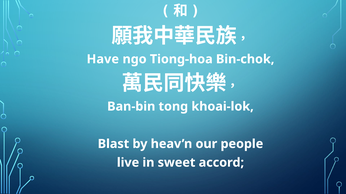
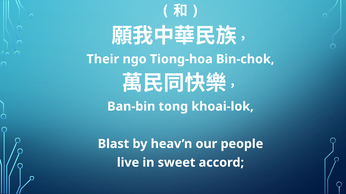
Have: Have -> Their
